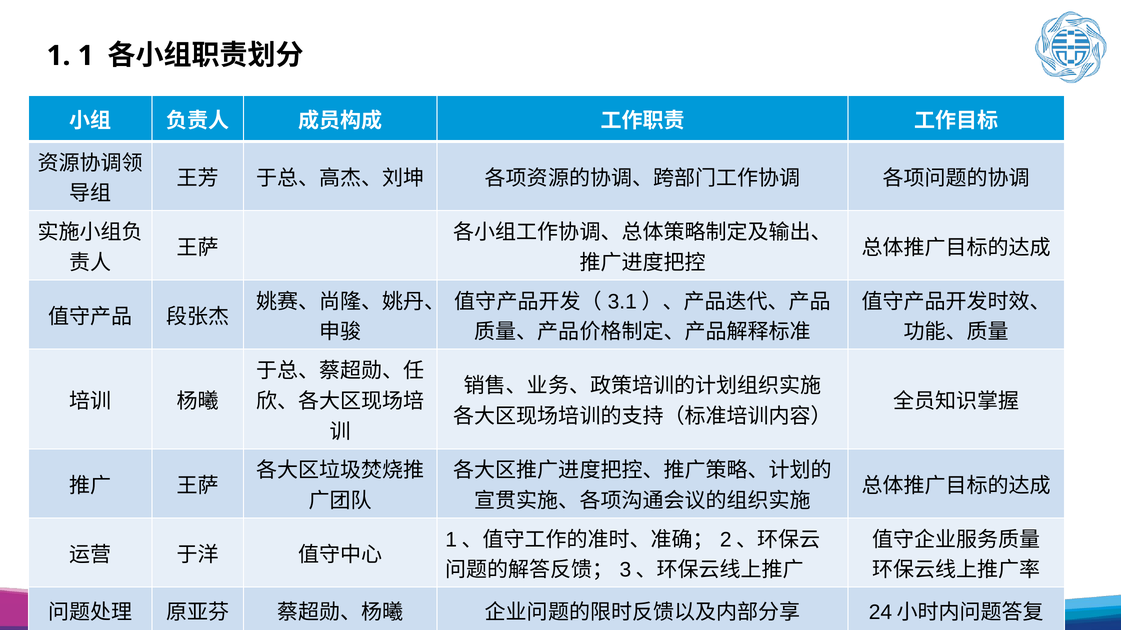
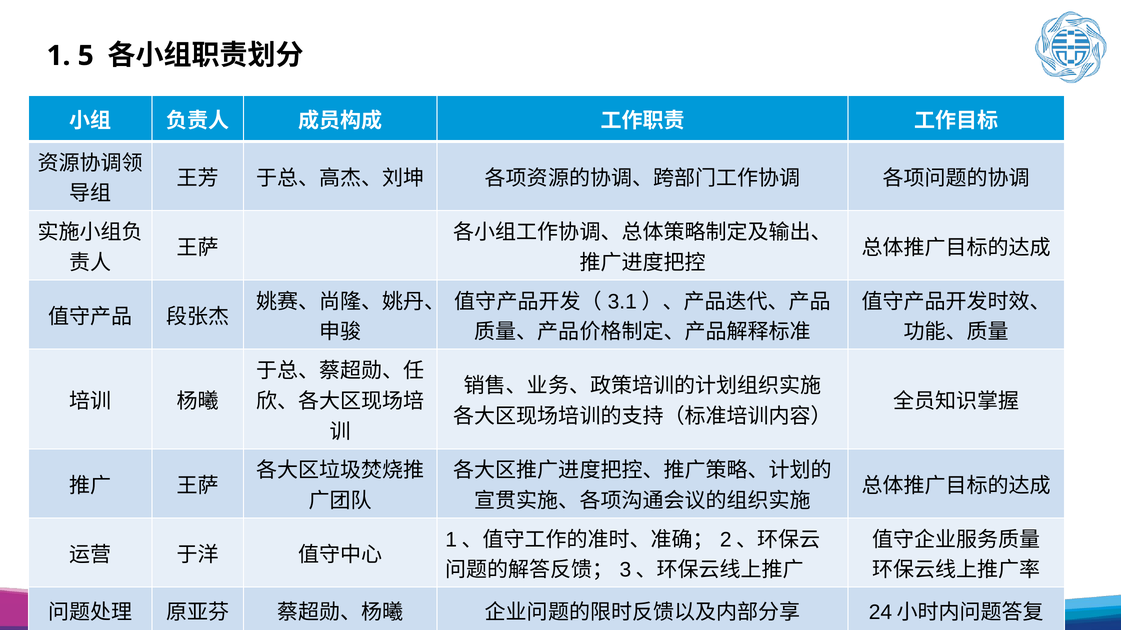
1 1: 1 -> 5
